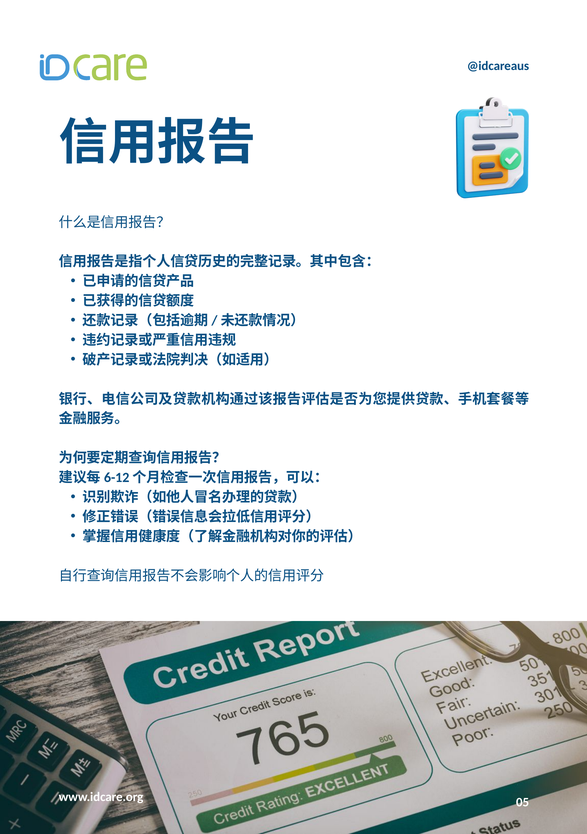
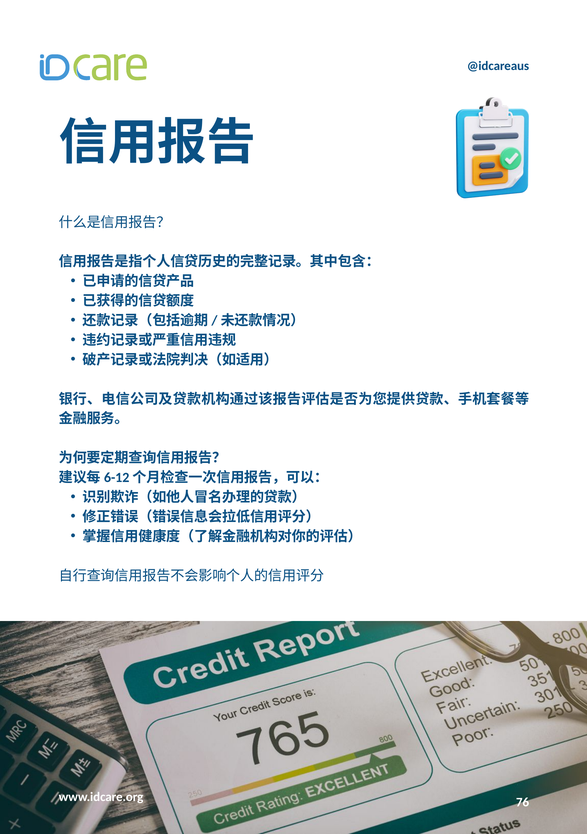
05: 05 -> 76
